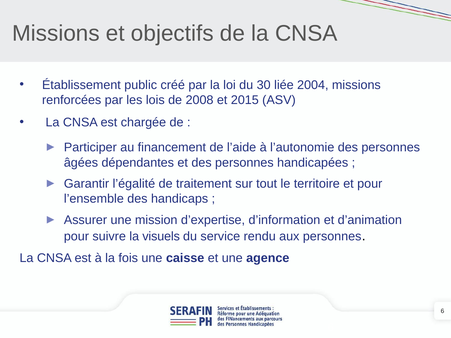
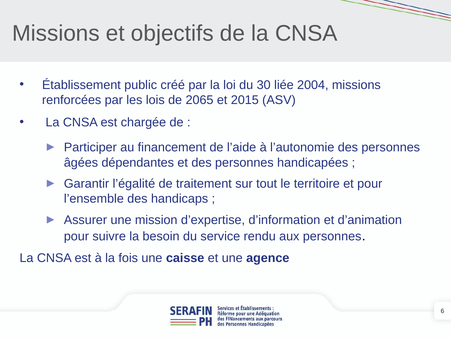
2008: 2008 -> 2065
visuels: visuels -> besoin
